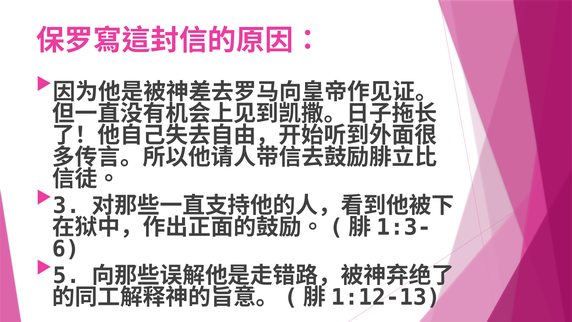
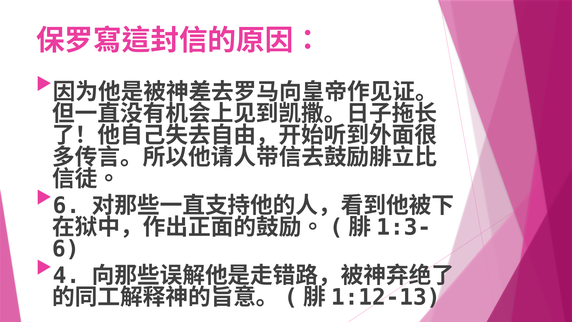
3 at (66, 205): 3 -> 6
5: 5 -> 4
